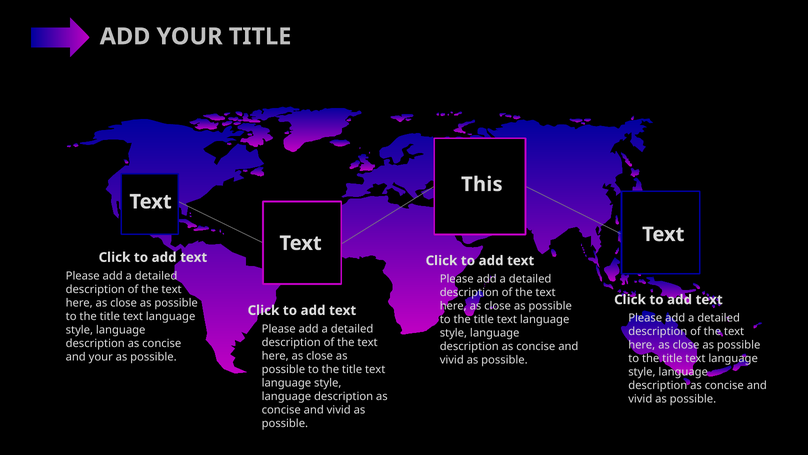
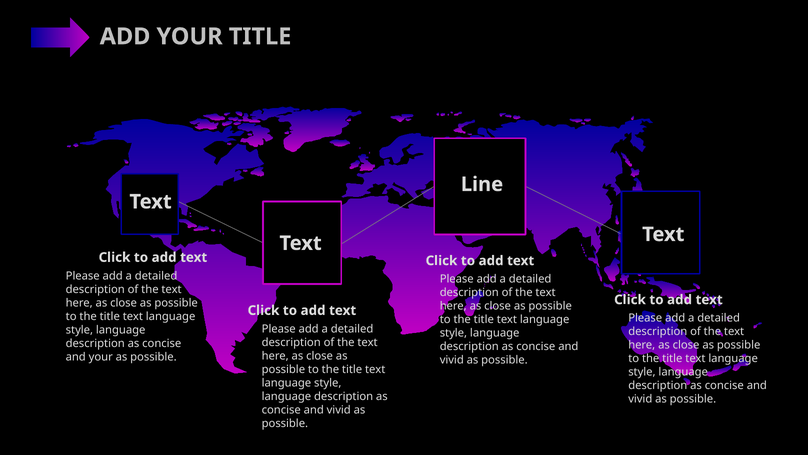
This: This -> Line
